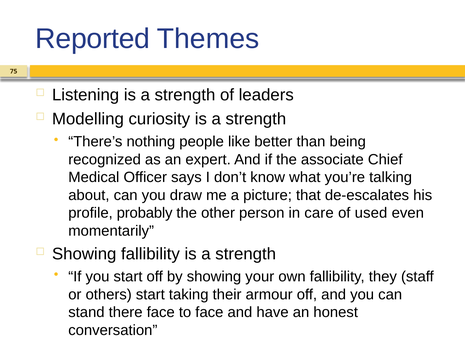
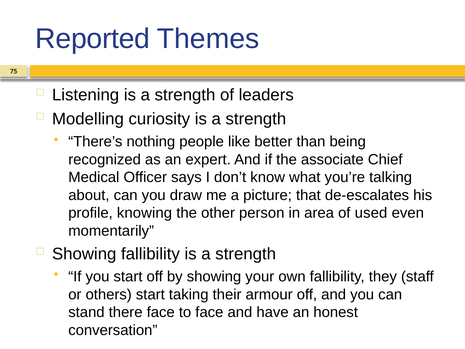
probably: probably -> knowing
care: care -> area
